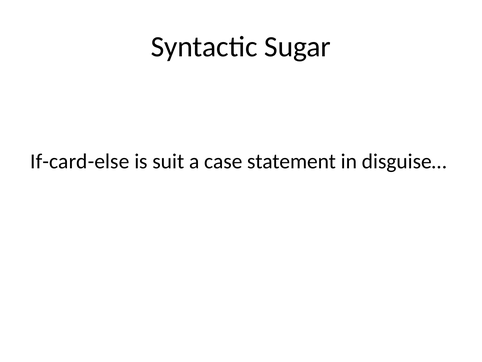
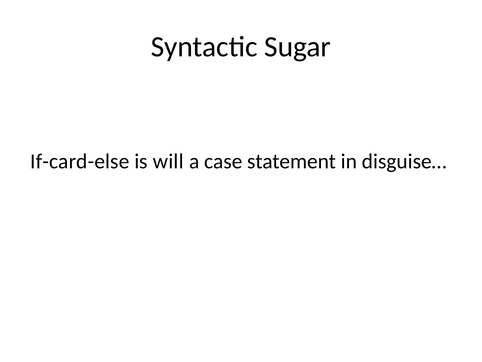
suit: suit -> will
